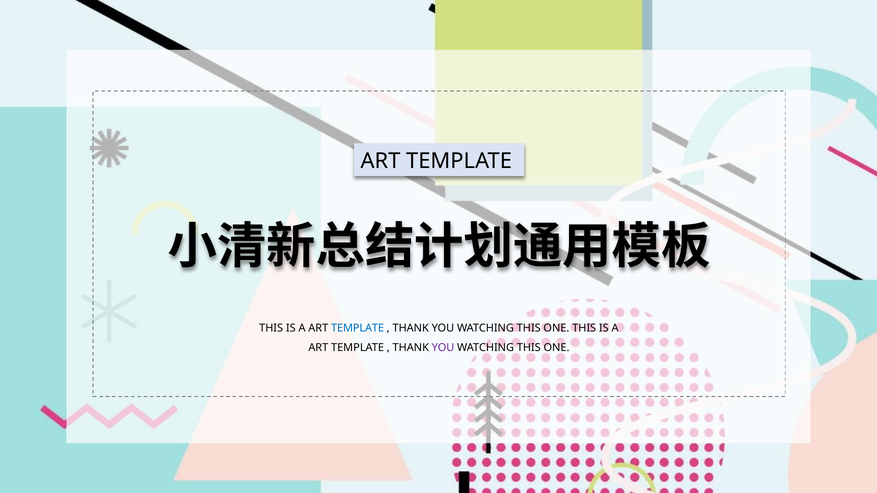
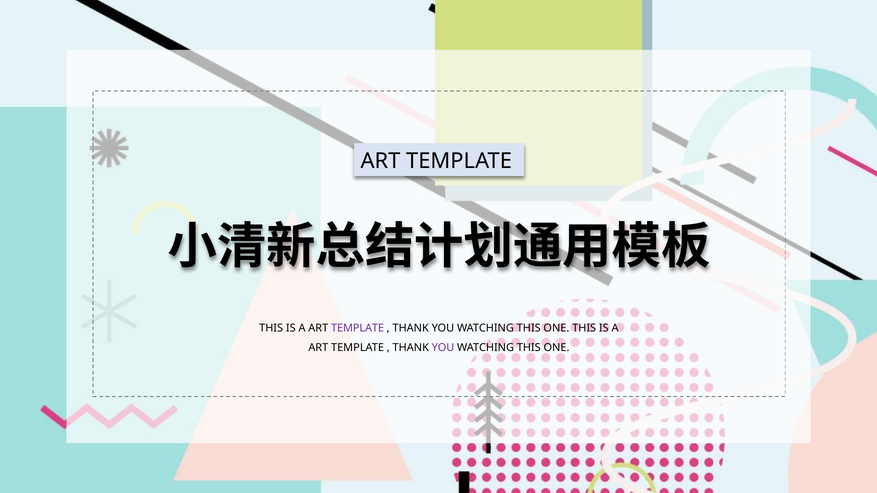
TEMPLATE at (358, 328) colour: blue -> purple
